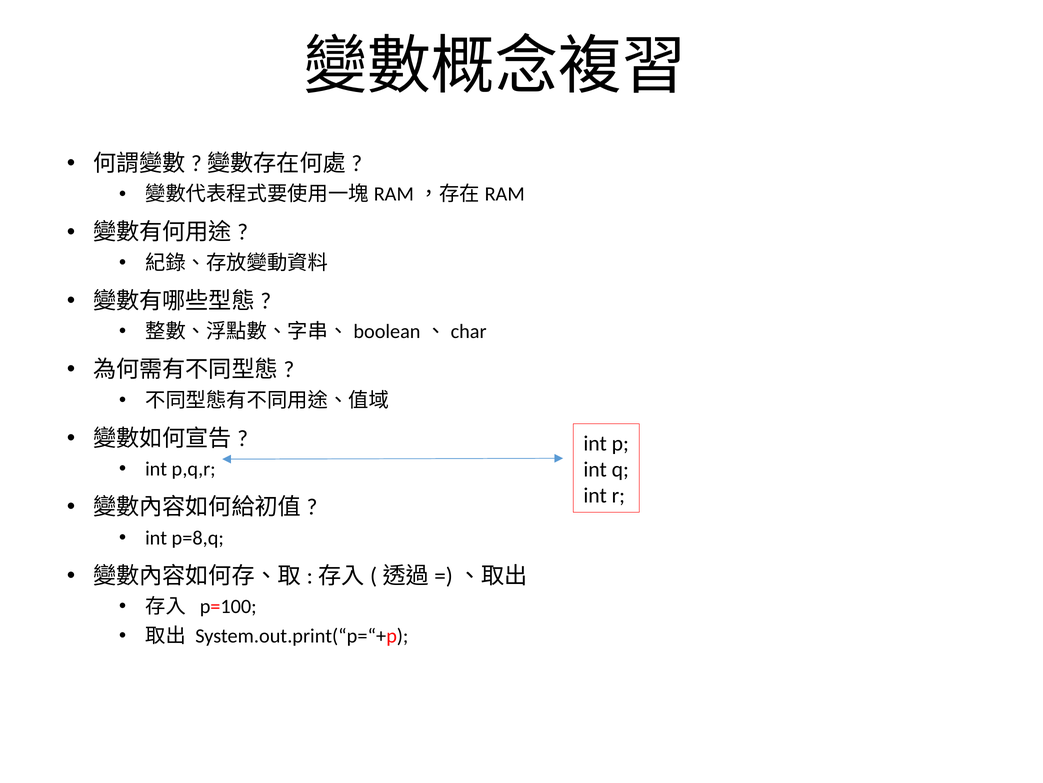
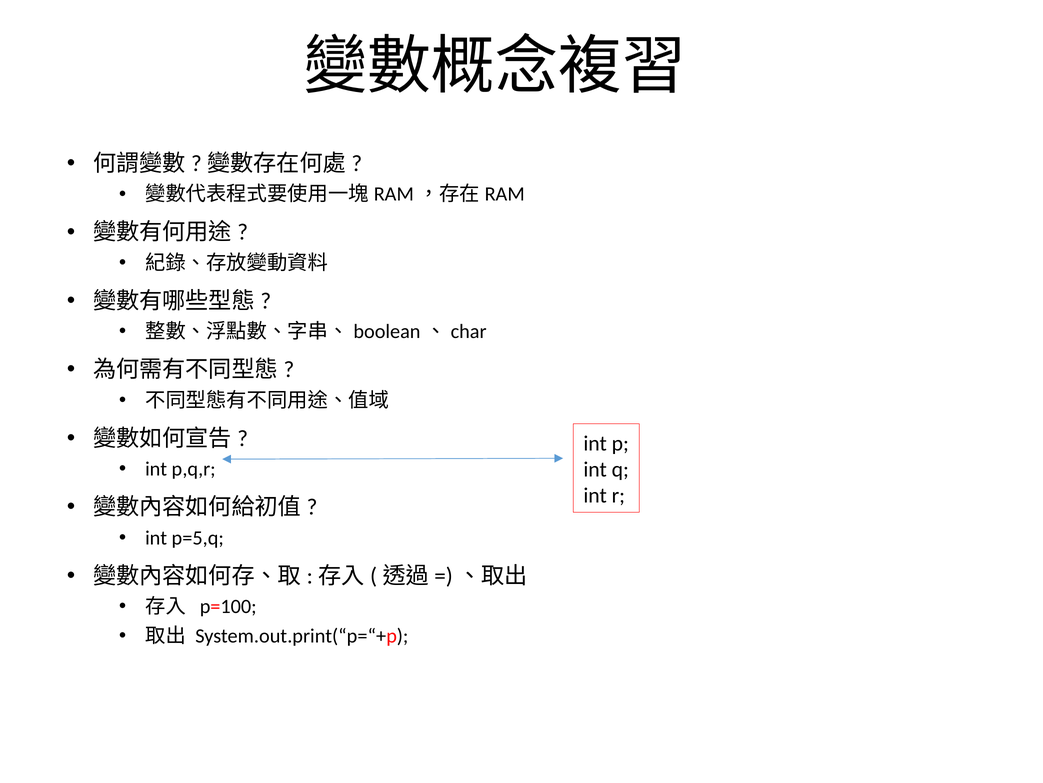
p=8,q: p=8,q -> p=5,q
